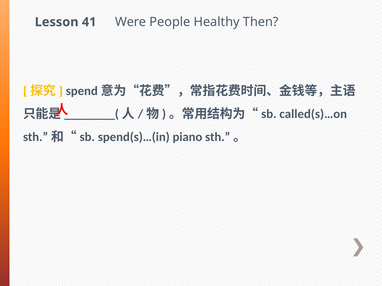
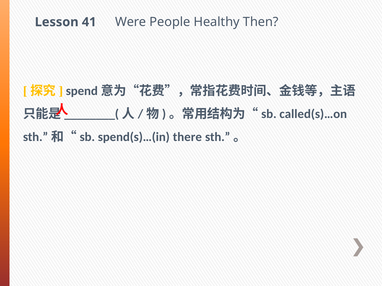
piano: piano -> there
